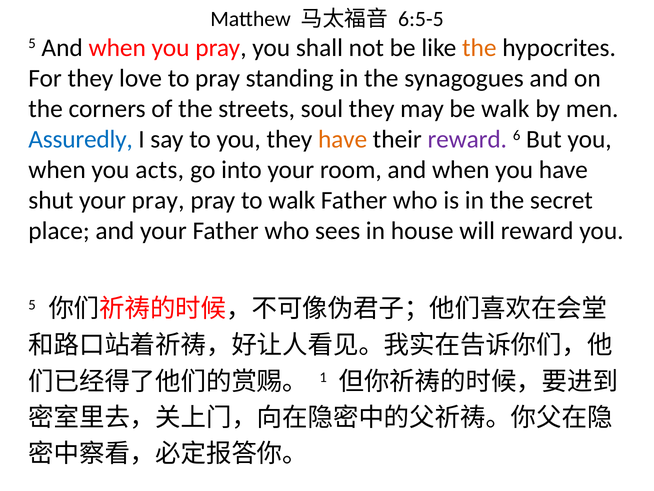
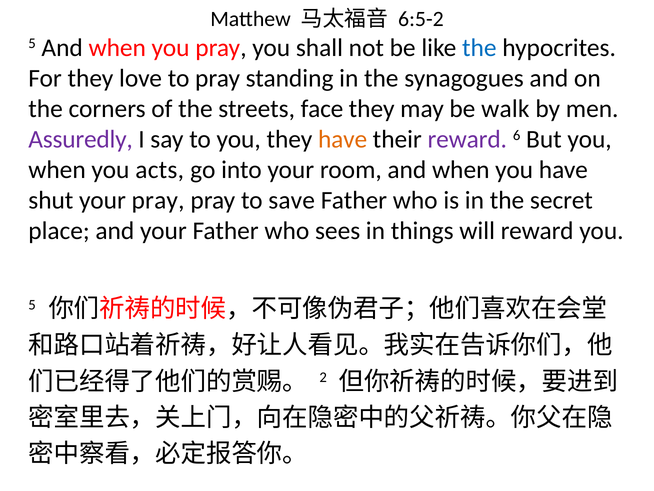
6:5-5: 6:5-5 -> 6:5-2
the at (479, 48) colour: orange -> blue
soul: soul -> face
Assuredly colour: blue -> purple
to walk: walk -> save
house: house -> things
1: 1 -> 2
